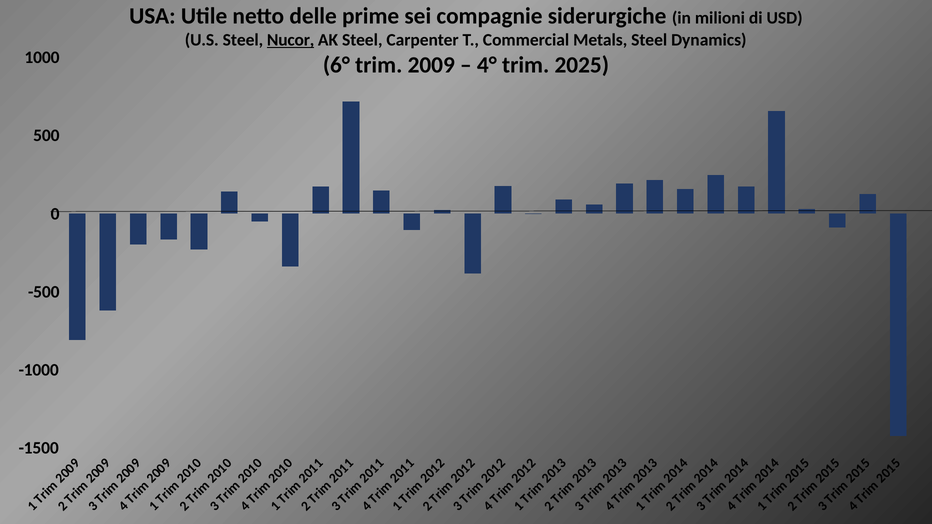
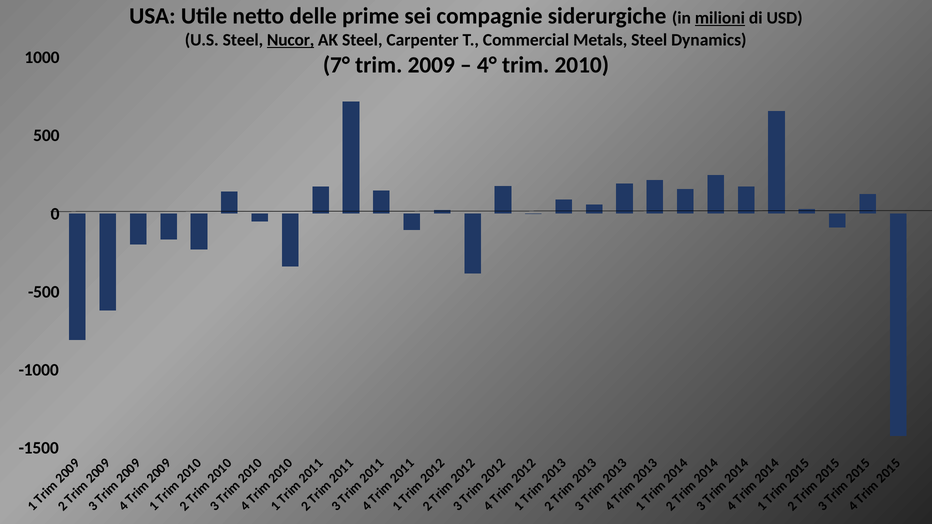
milioni underline: none -> present
6°: 6° -> 7°
2025: 2025 -> 2010
